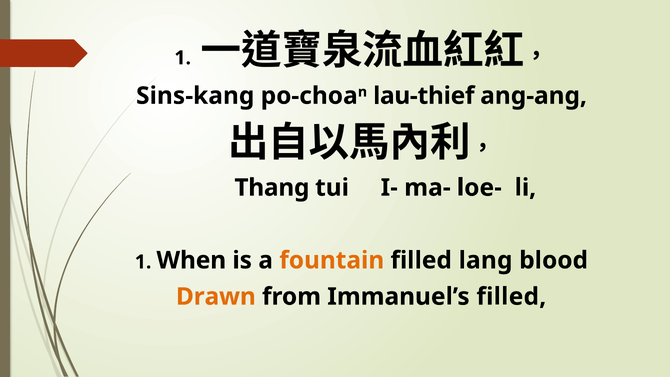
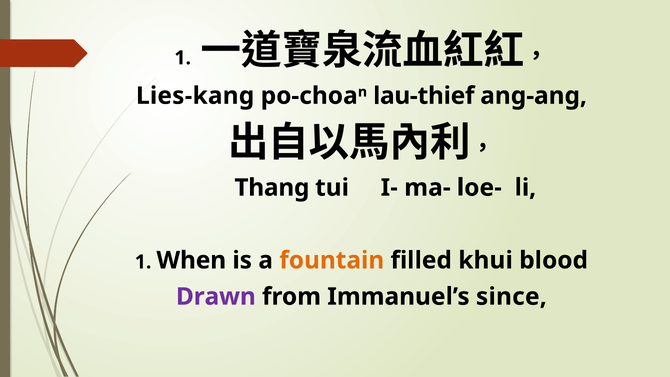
Sins-kang: Sins-kang -> Lies-kang
lang: lang -> khui
Drawn colour: orange -> purple
Immanuel’s filled: filled -> since
